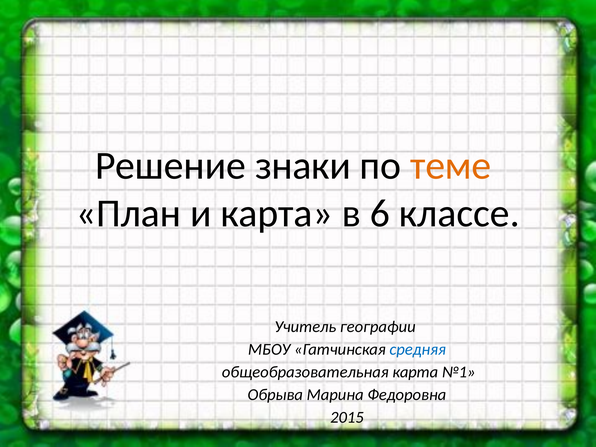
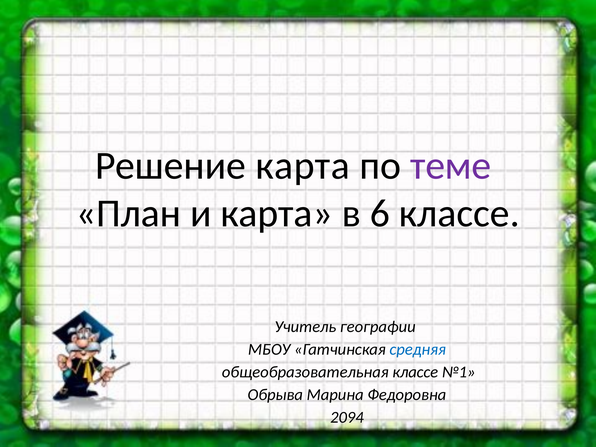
Решение знаки: знаки -> карта
теме colour: orange -> purple
общеобразовательная карта: карта -> классе
2015: 2015 -> 2094
